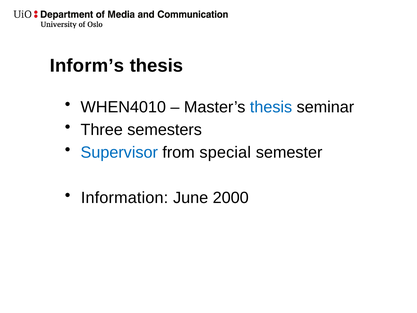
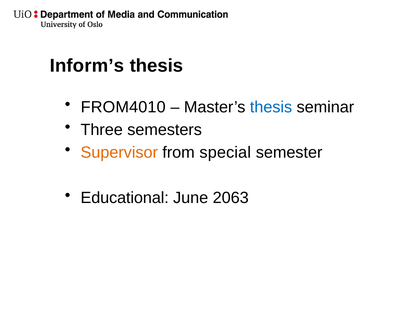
WHEN4010: WHEN4010 -> FROM4010
Supervisor colour: blue -> orange
Information: Information -> Educational
2000: 2000 -> 2063
